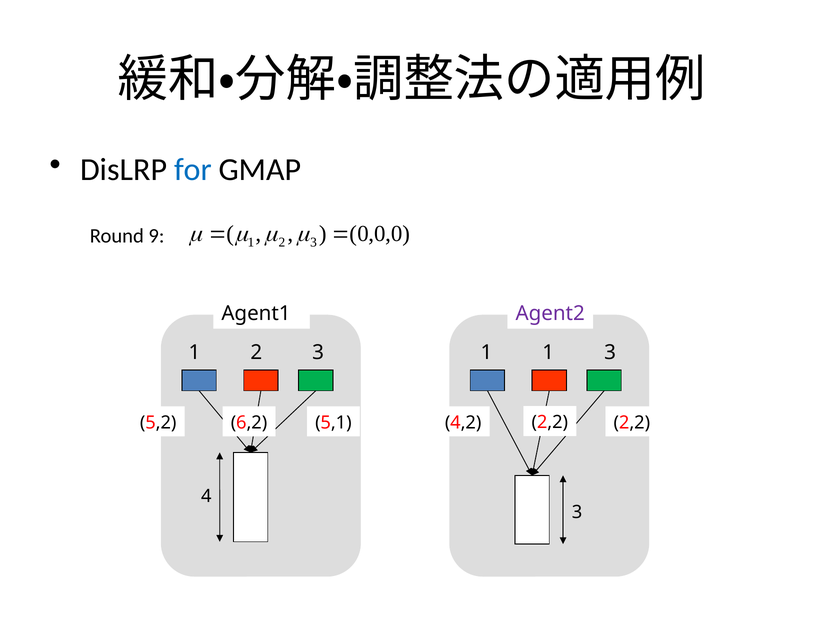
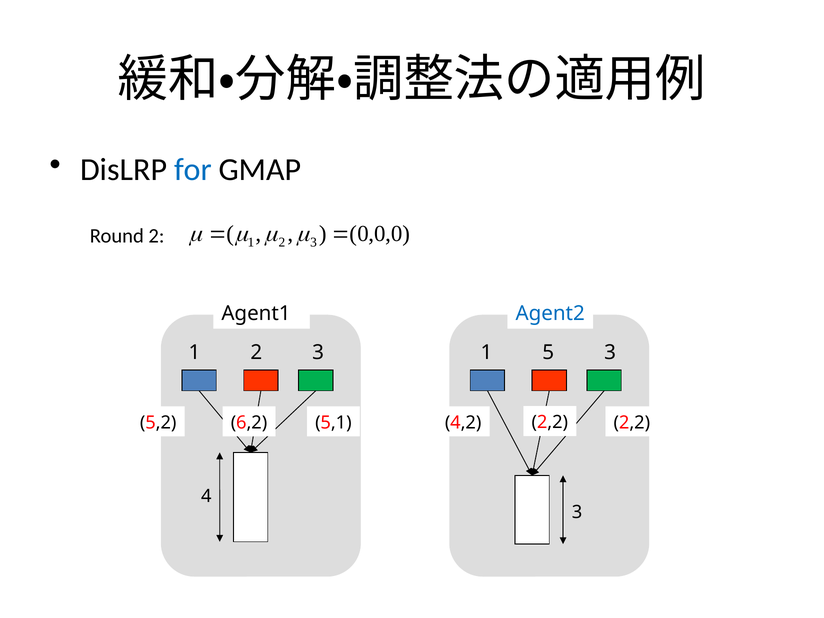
Round 9: 9 -> 2
Agent2 colour: purple -> blue
1 1: 1 -> 5
